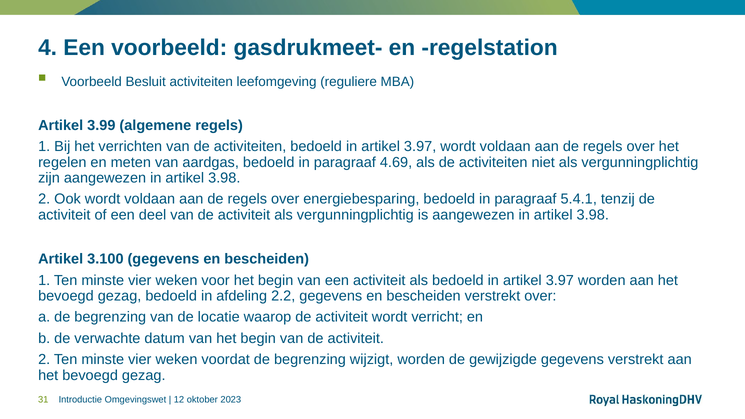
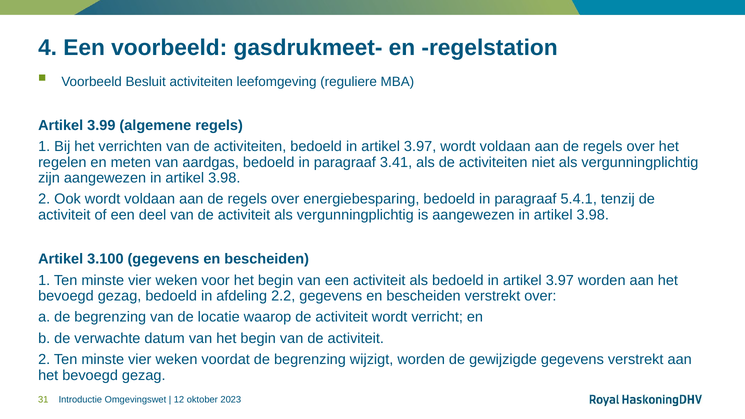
4.69: 4.69 -> 3.41
